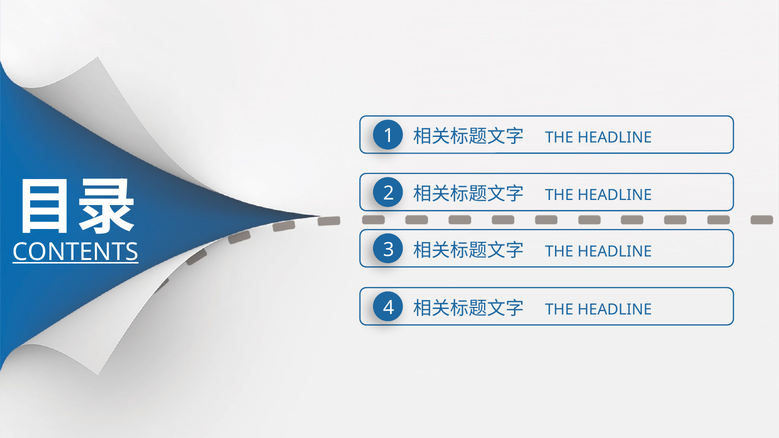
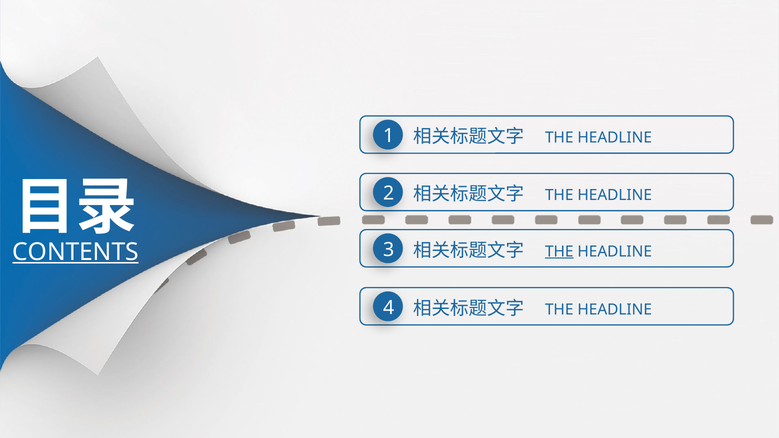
THE at (559, 252) underline: none -> present
